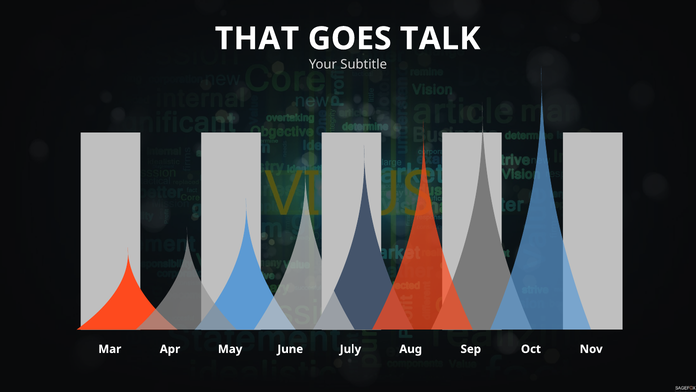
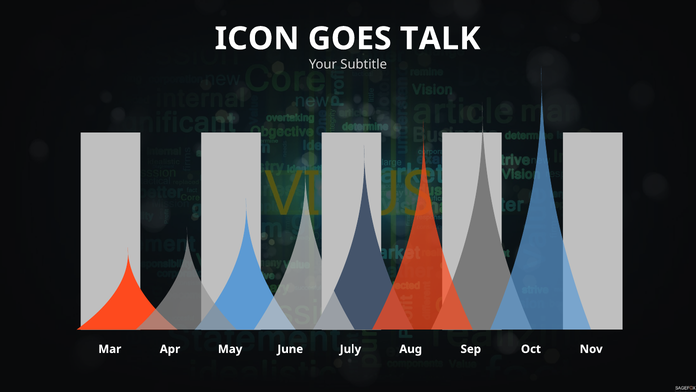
THAT: THAT -> ICON
